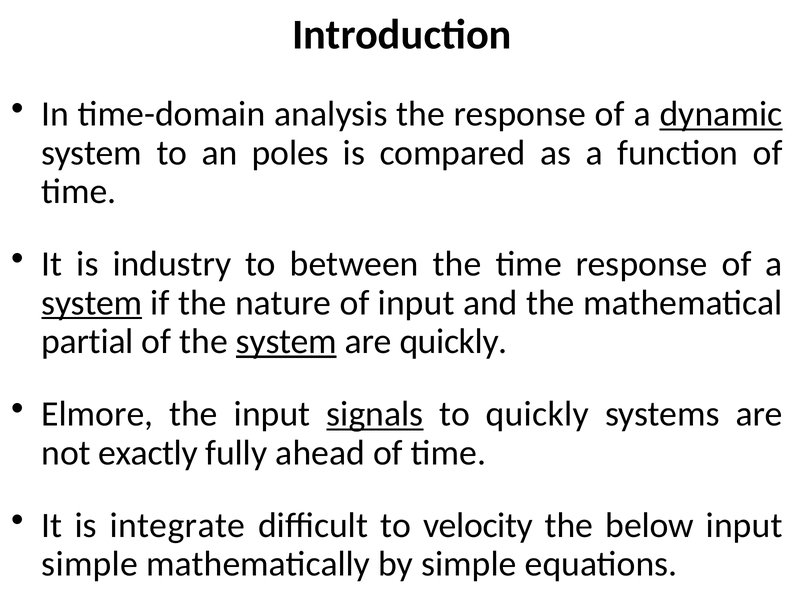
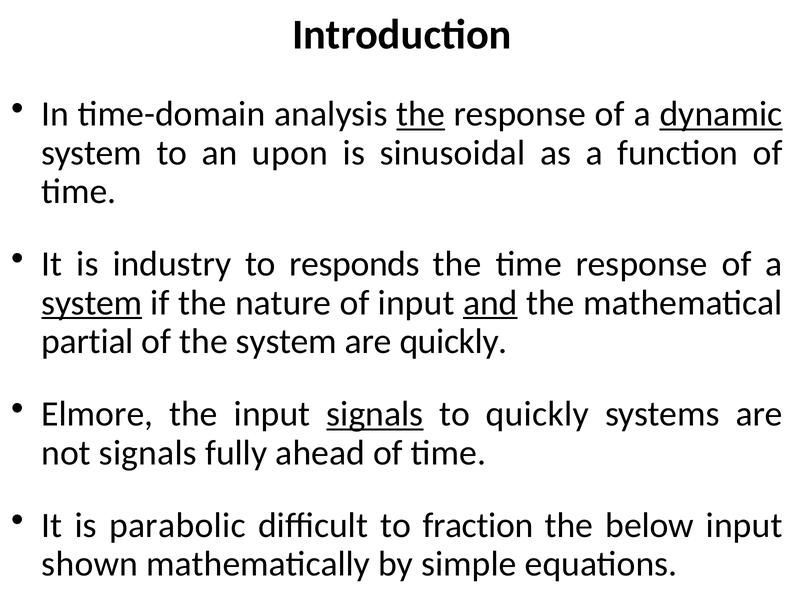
the at (421, 114) underline: none -> present
poles: poles -> upon
compared: compared -> sinusoidal
between: between -> responds
and underline: none -> present
system at (286, 341) underline: present -> none
not exactly: exactly -> signals
integrate: integrate -> parabolic
velocity: velocity -> fraction
simple at (90, 564): simple -> shown
